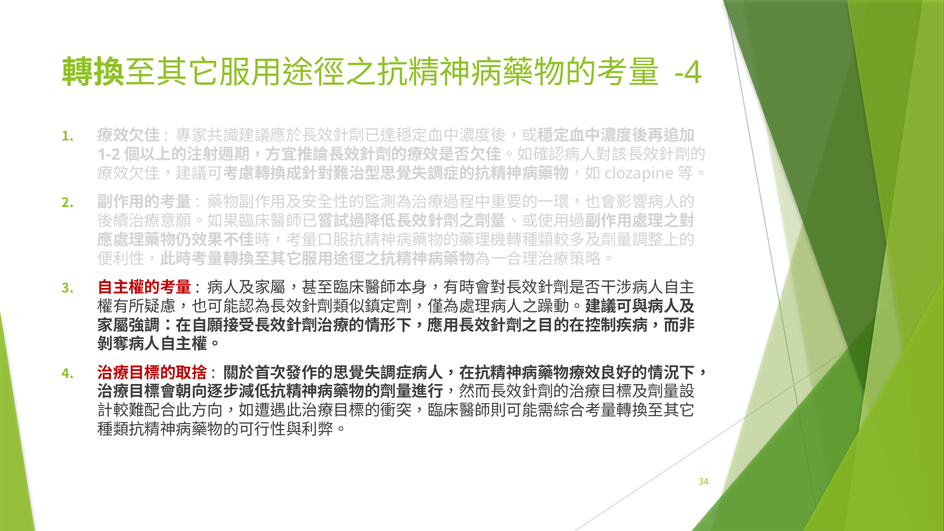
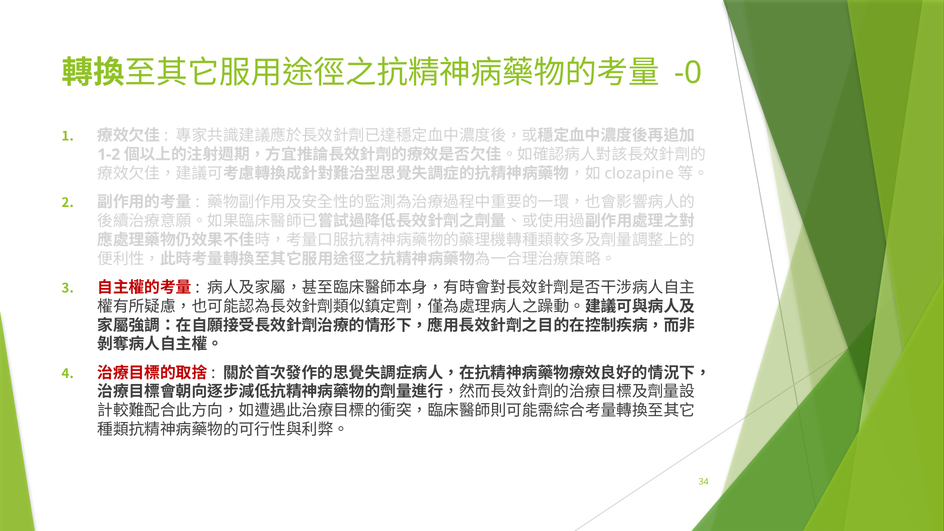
-4: -4 -> -0
